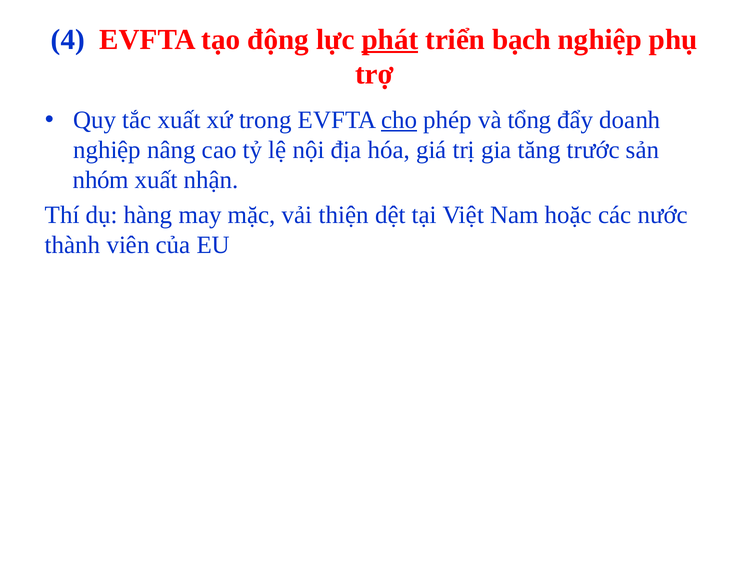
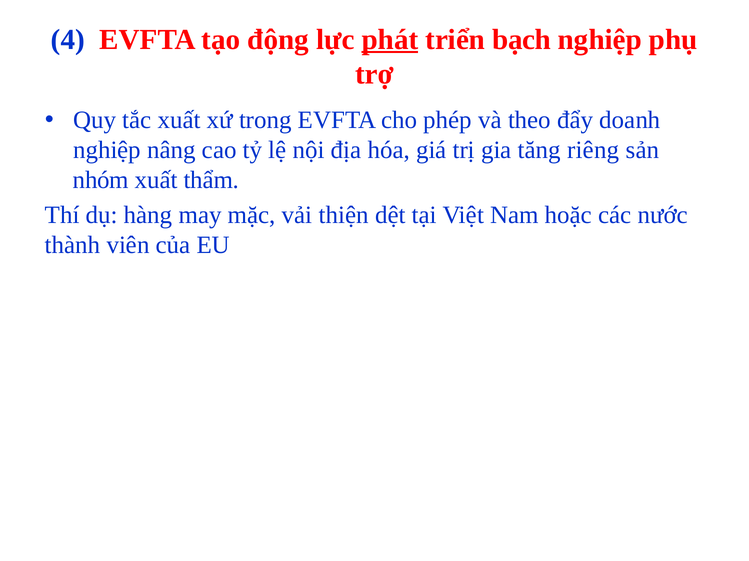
cho underline: present -> none
tổng: tổng -> theo
trước: trước -> riêng
nhận: nhận -> thẩm
